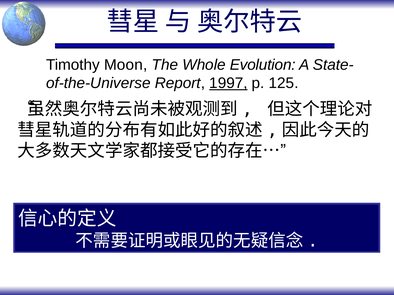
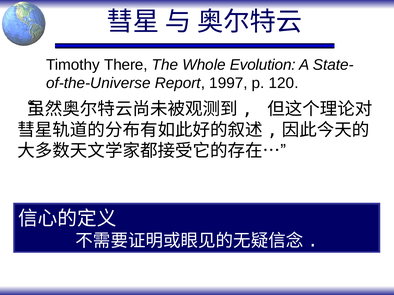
Moon: Moon -> There
1997 underline: present -> none
125: 125 -> 120
